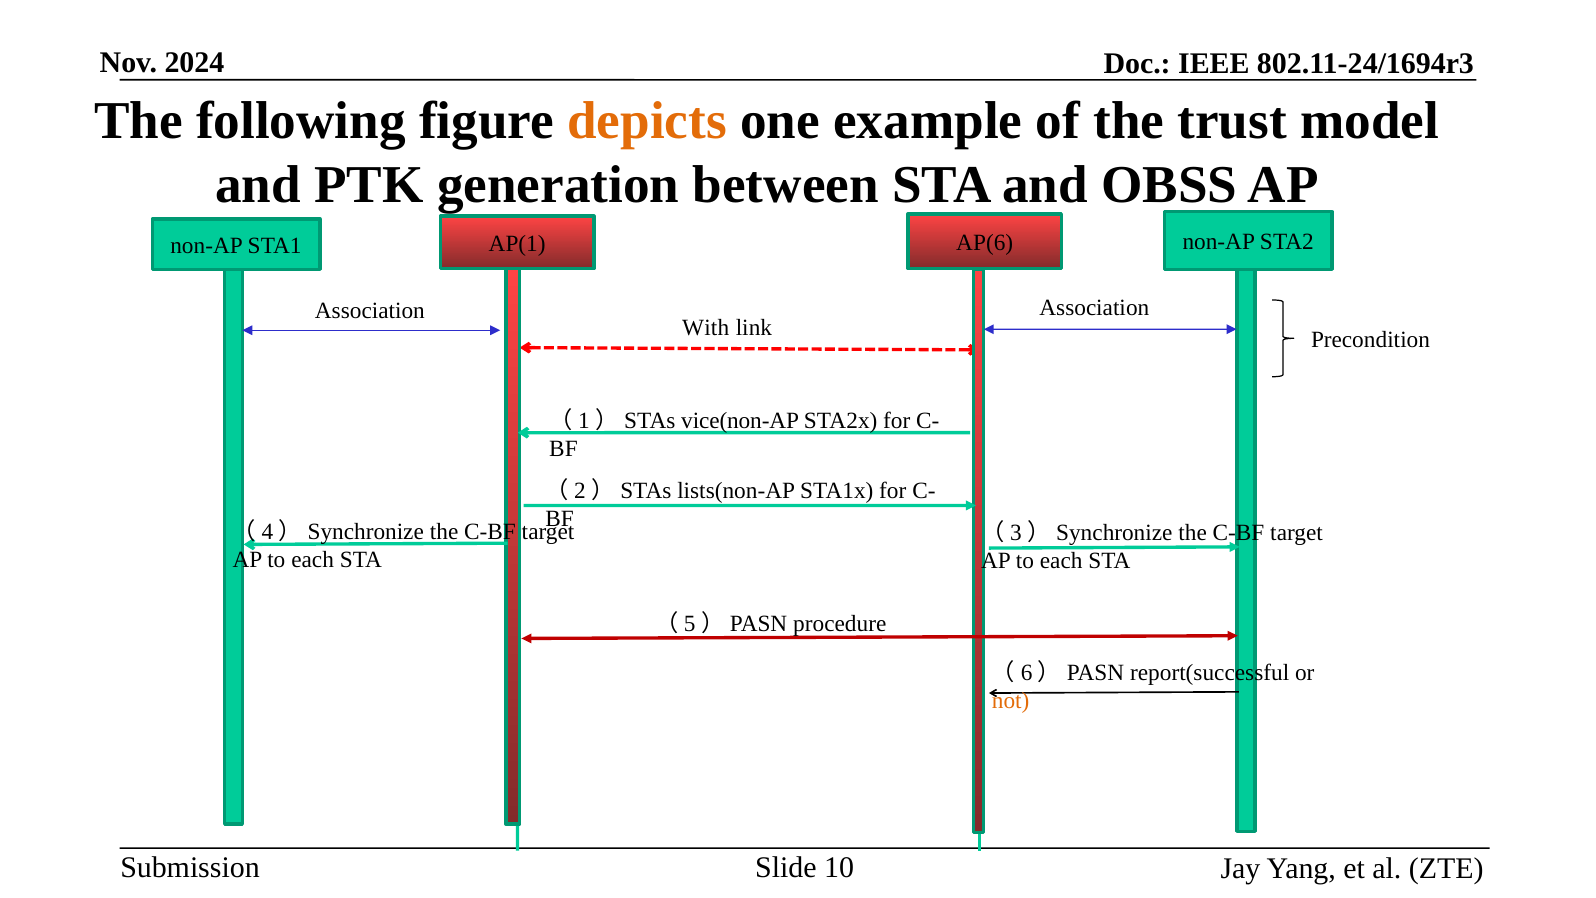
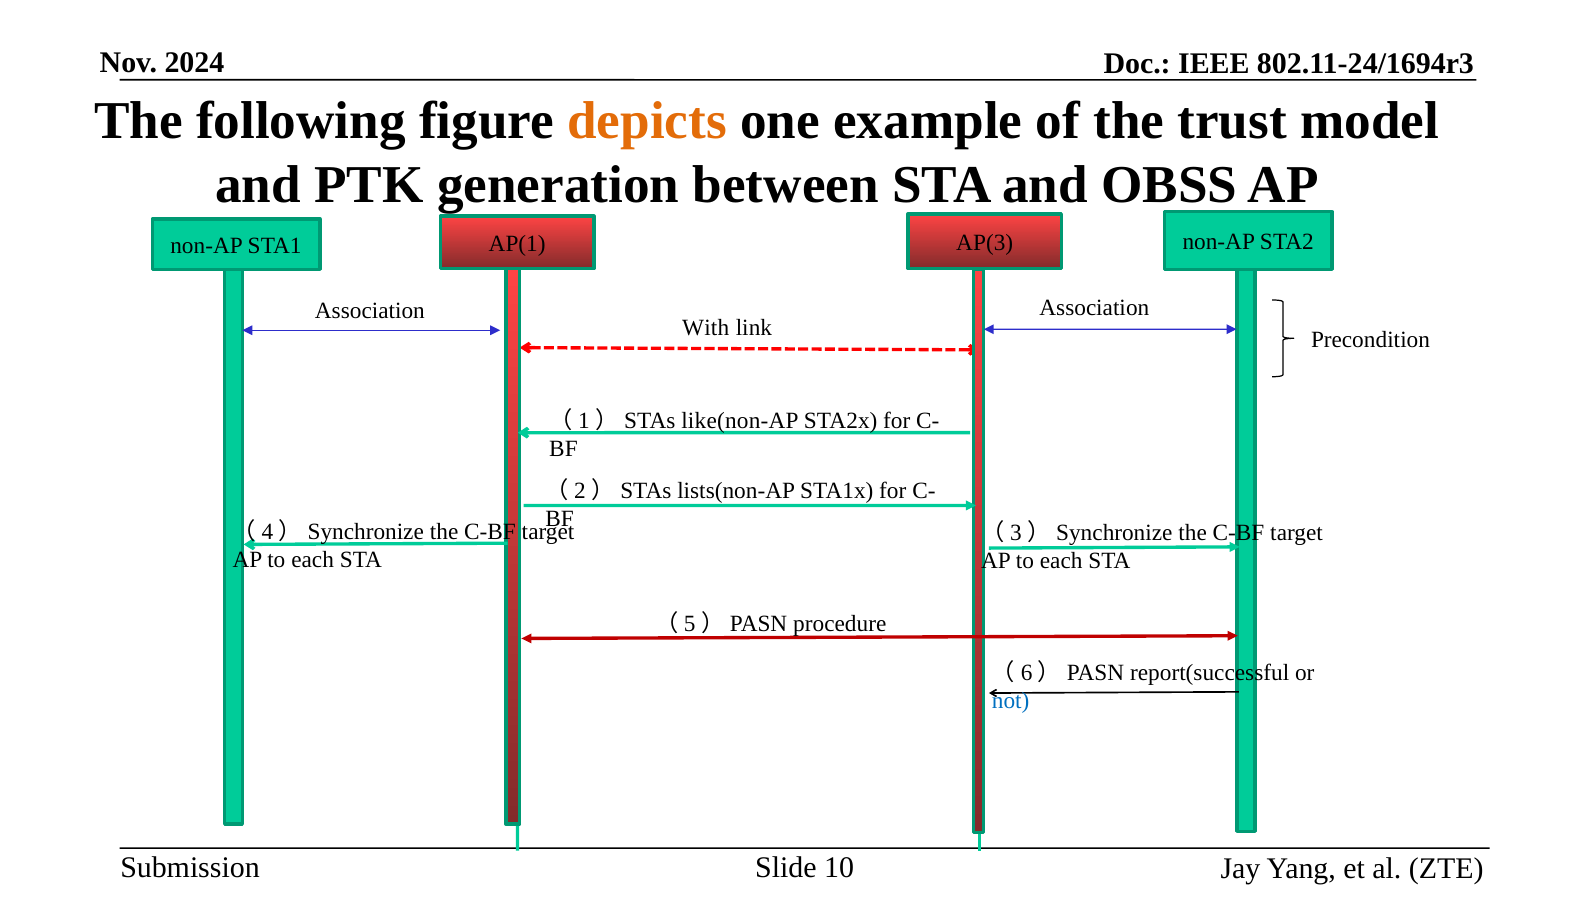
AP(6: AP(6 -> AP(3
vice(non-AP: vice(non-AP -> like(non-AP
not colour: orange -> blue
